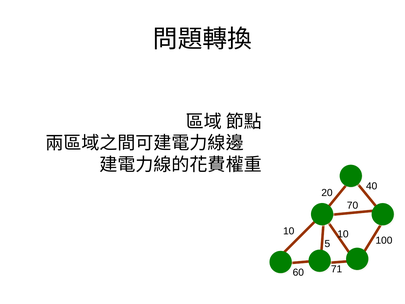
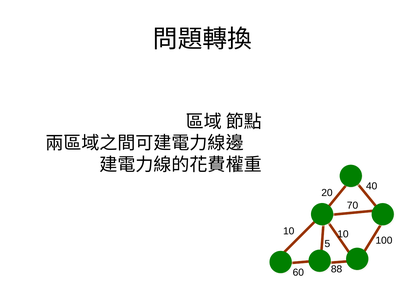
71: 71 -> 88
